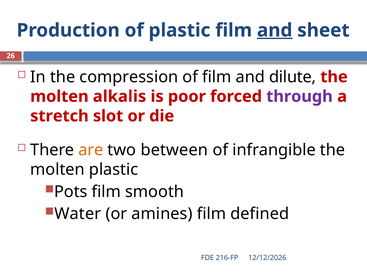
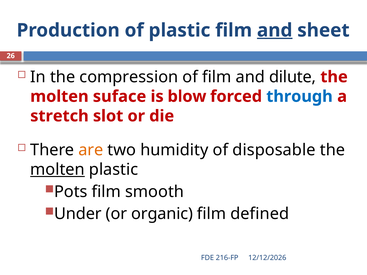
alkalis: alkalis -> suface
poor: poor -> blow
through colour: purple -> blue
between: between -> humidity
infrangible: infrangible -> disposable
molten at (57, 170) underline: none -> present
Water: Water -> Under
amines: amines -> organic
